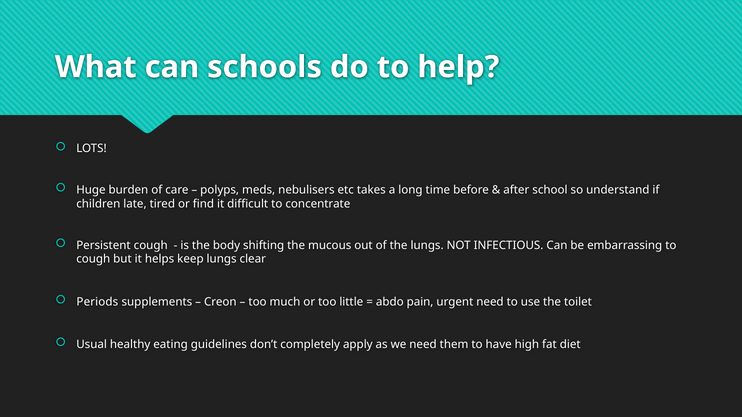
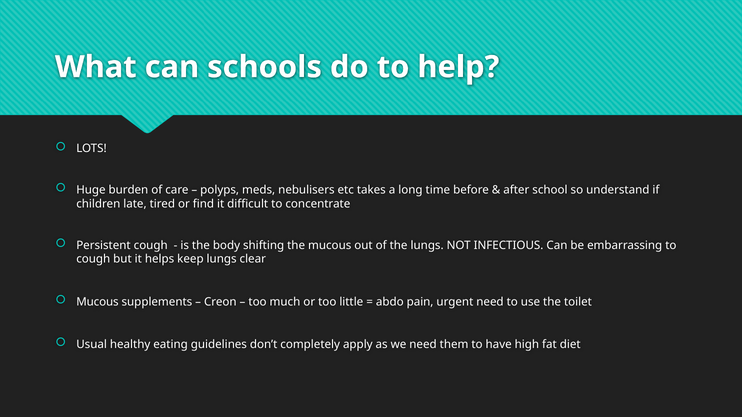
Periods at (97, 302): Periods -> Mucous
